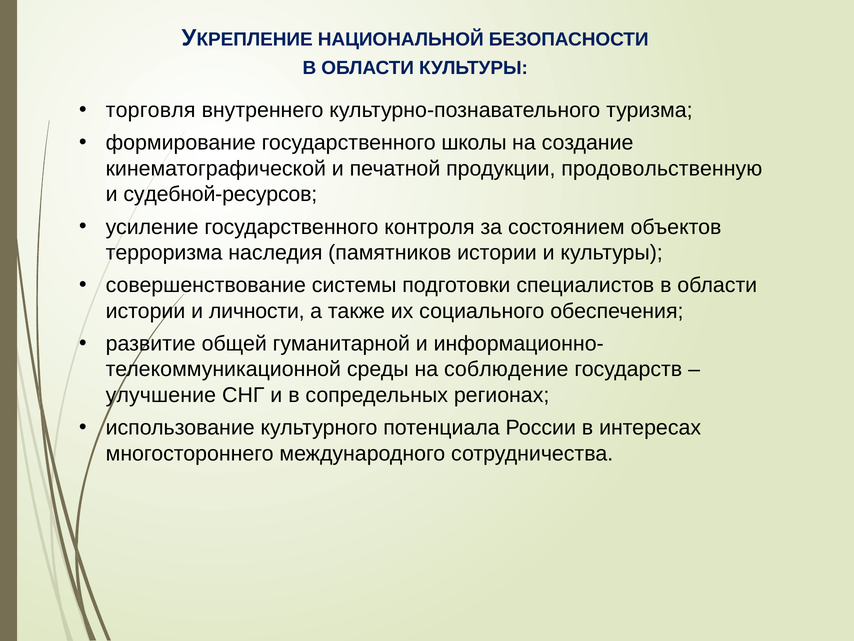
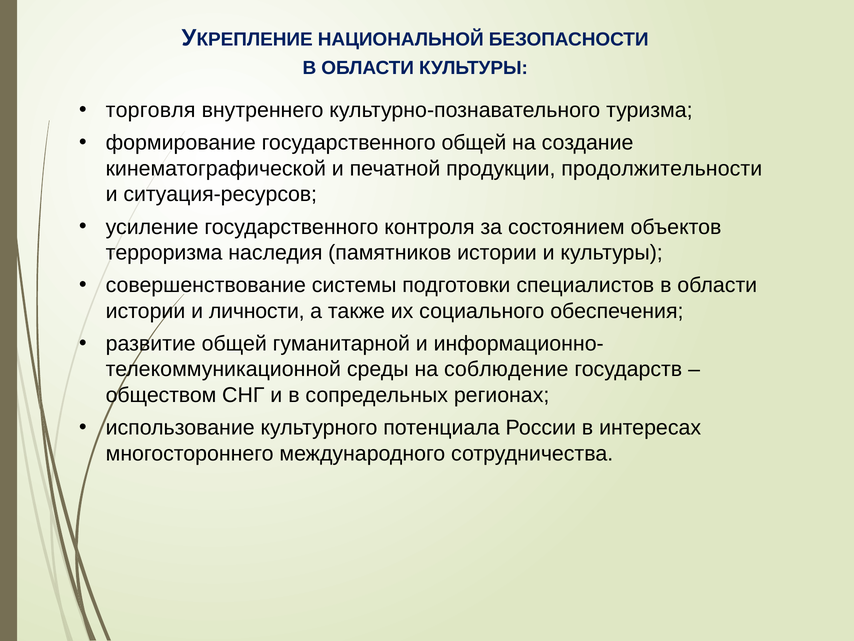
государственного школы: школы -> общей
продовольственную: продовольственную -> продолжительности
судебной-ресурсов: судебной-ресурсов -> ситуация-ресурсов
улучшение: улучшение -> обществом
